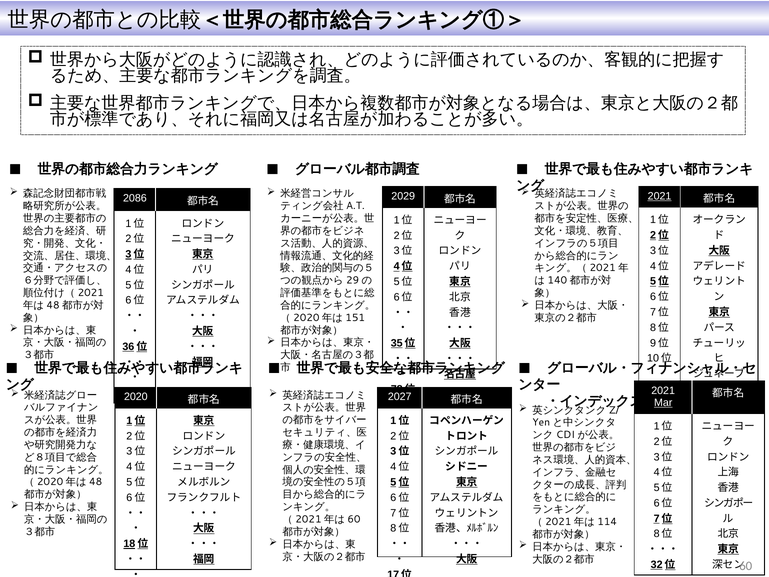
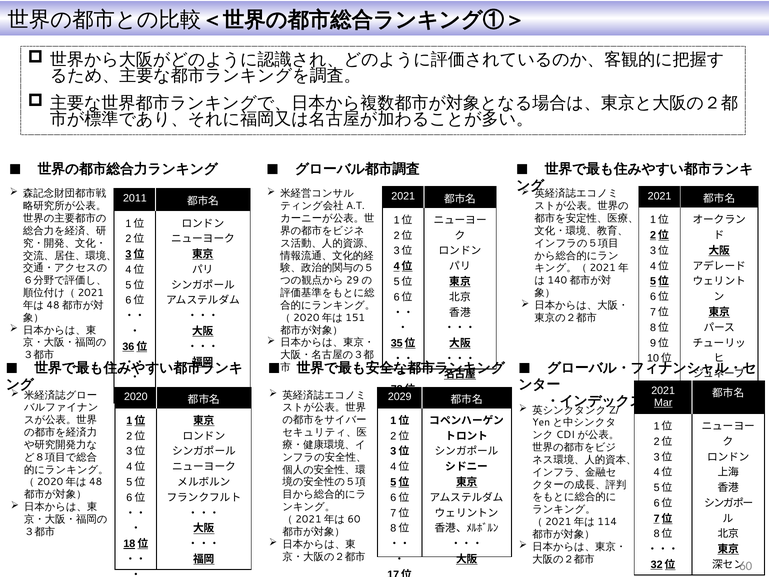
2021 at (660, 196) underline: present -> none
2029 at (403, 196): 2029 -> 2021
2086: 2086 -> 2011
2027: 2027 -> 2029
